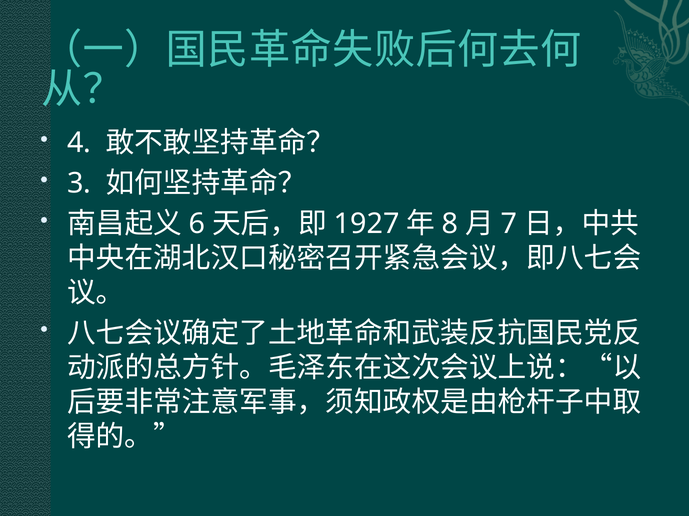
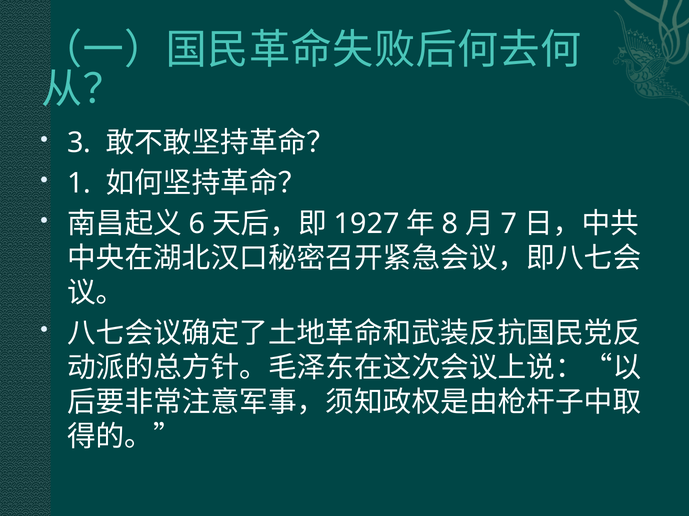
4: 4 -> 3
3: 3 -> 1
